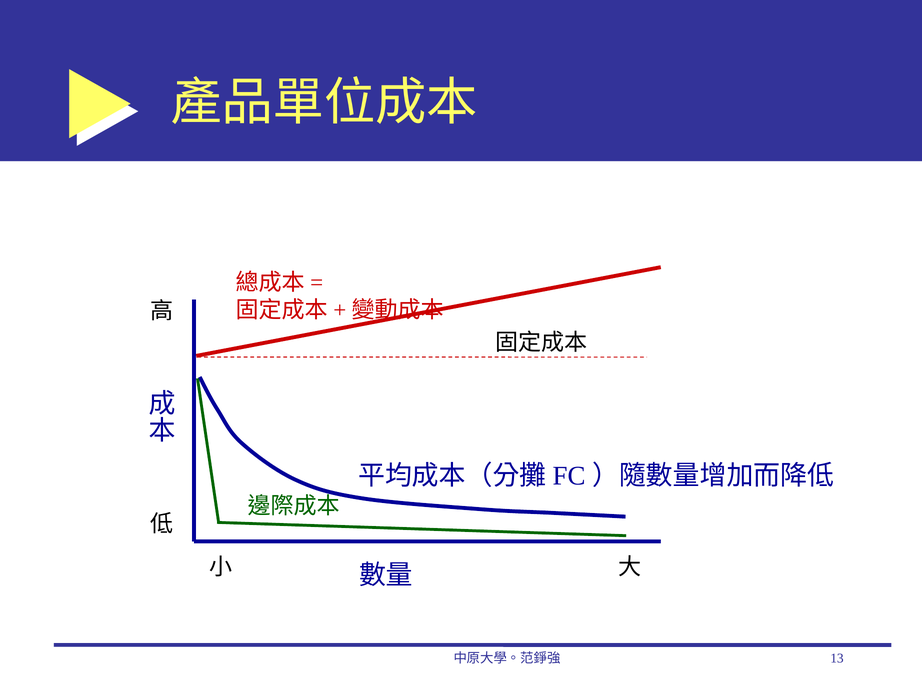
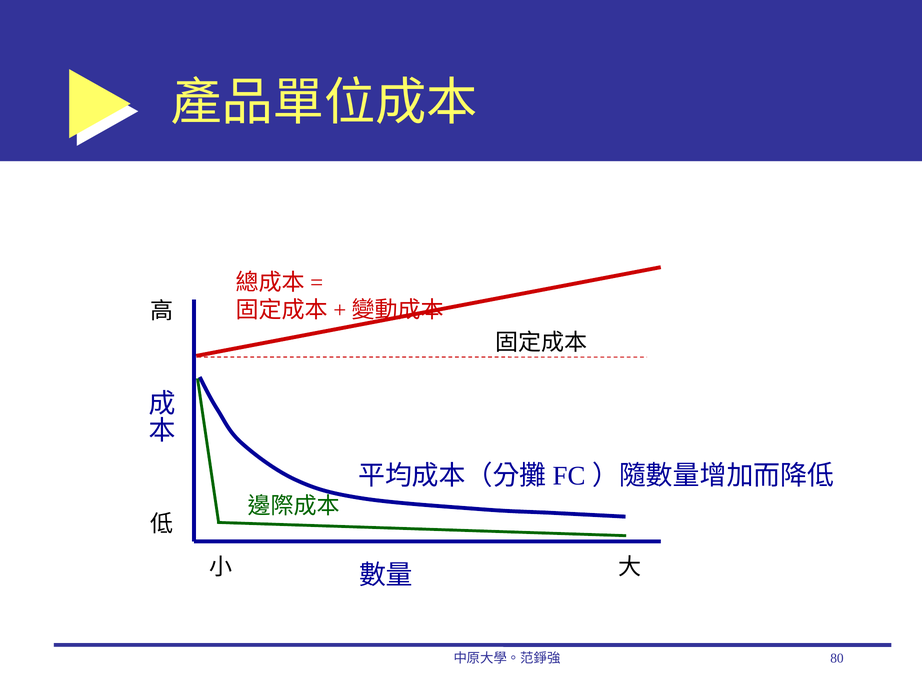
13: 13 -> 80
